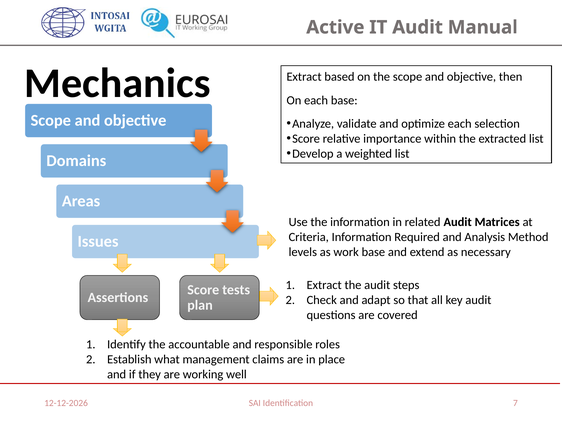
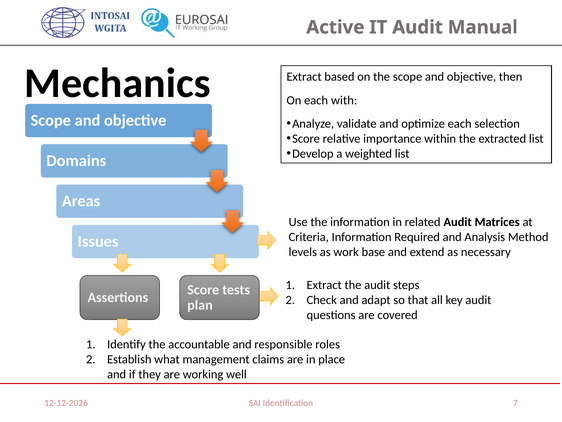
each base: base -> with
